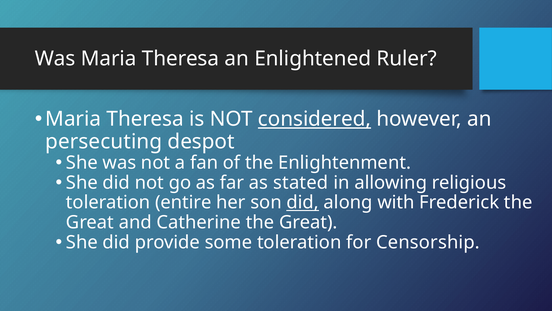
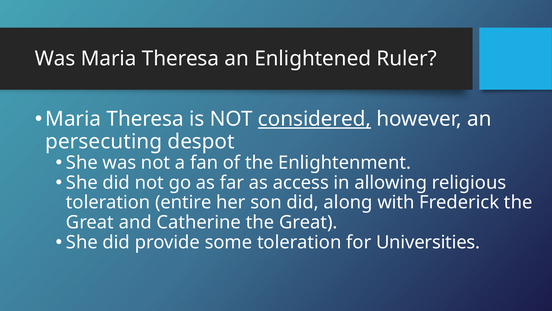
stated: stated -> access
did at (303, 202) underline: present -> none
Censorship: Censorship -> Universities
